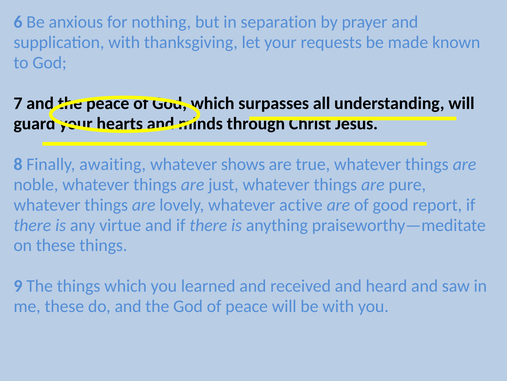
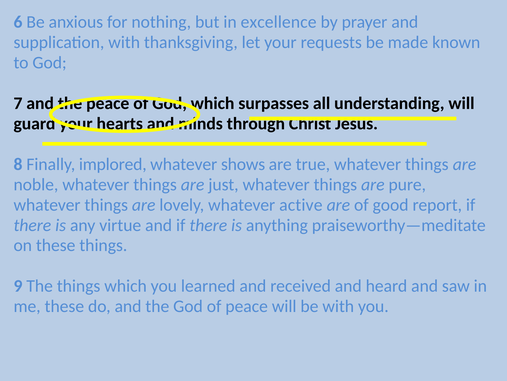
separation: separation -> excellence
awaiting: awaiting -> implored
